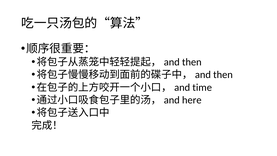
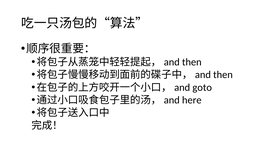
time: time -> goto
